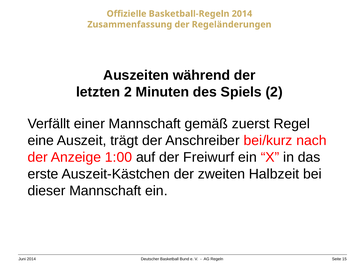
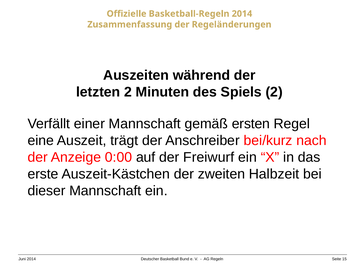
zuerst: zuerst -> ersten
1:00: 1:00 -> 0:00
